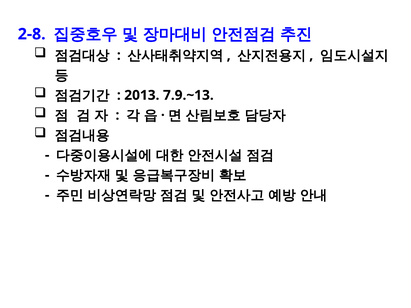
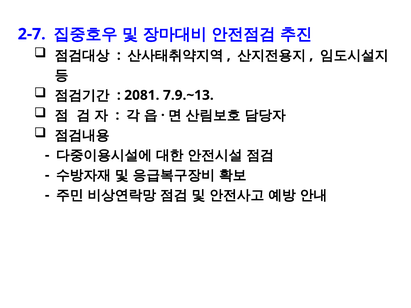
2-8: 2-8 -> 2-7
2013: 2013 -> 2081
